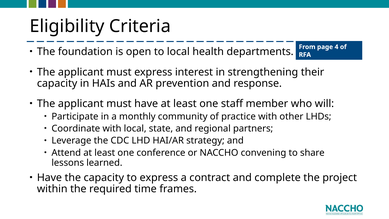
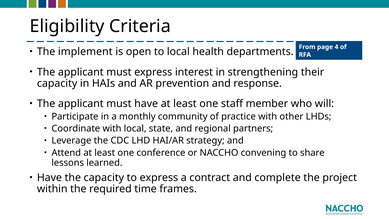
foundation: foundation -> implement
